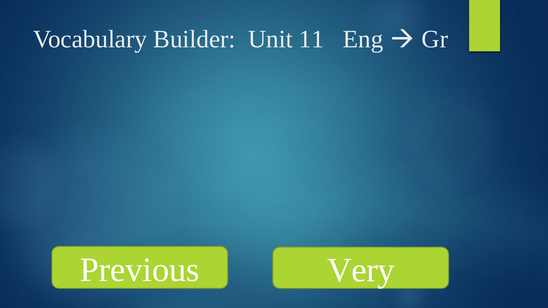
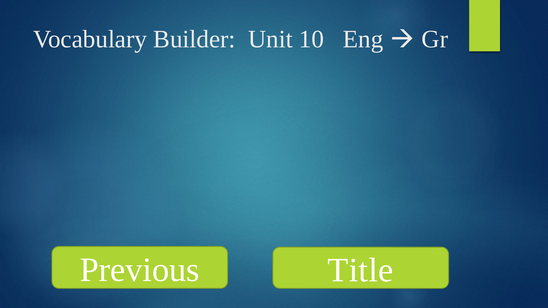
11: 11 -> 10
Very: Very -> Title
